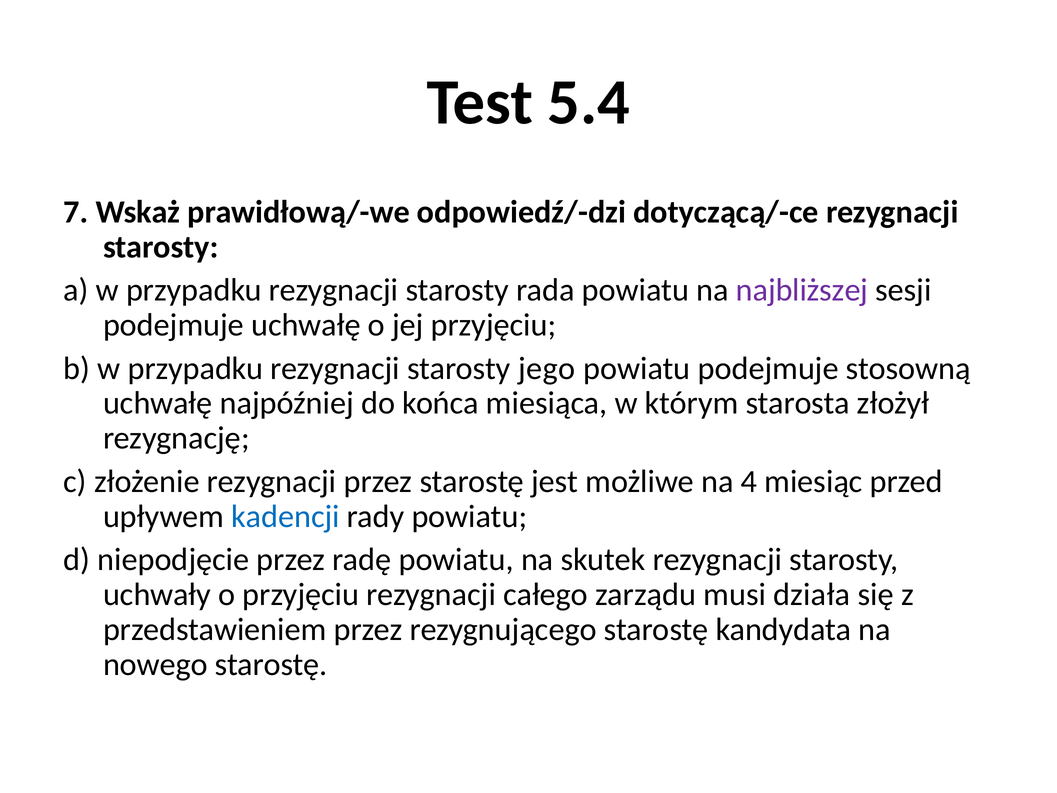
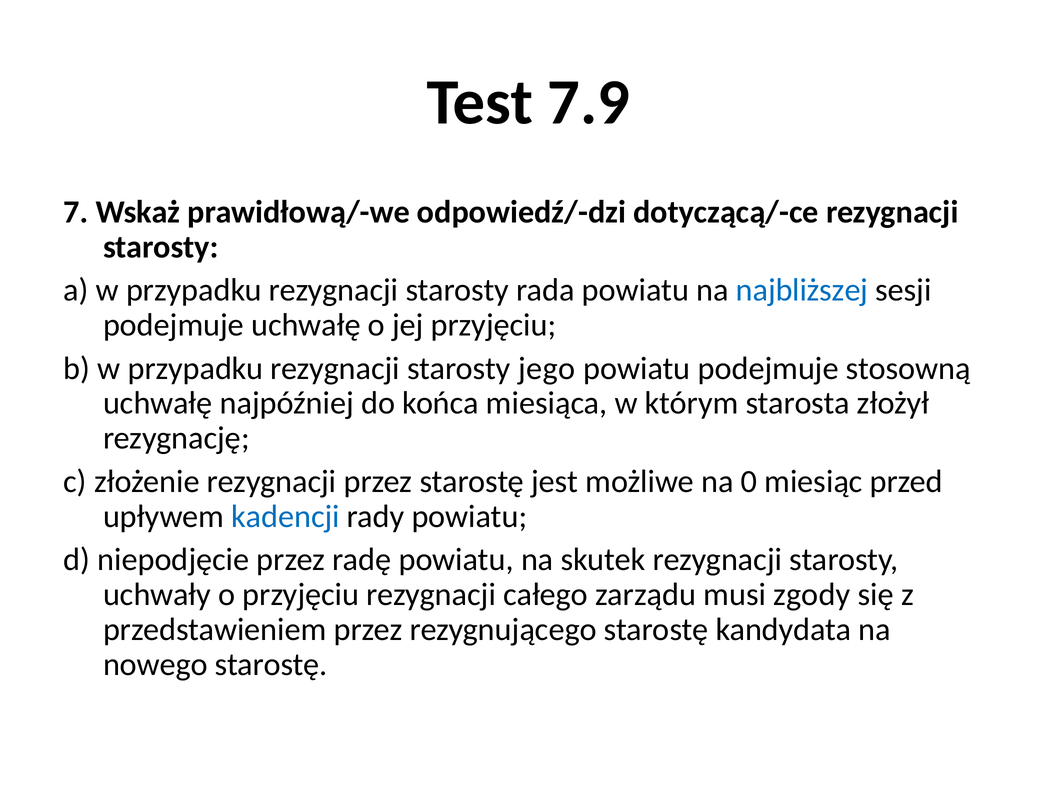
5.4: 5.4 -> 7.9
najbliższej colour: purple -> blue
4: 4 -> 0
działa: działa -> zgody
